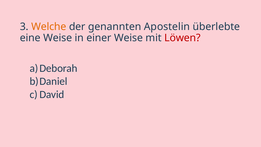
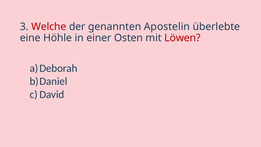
Welche colour: orange -> red
eine Weise: Weise -> Höhle
einer Weise: Weise -> Osten
